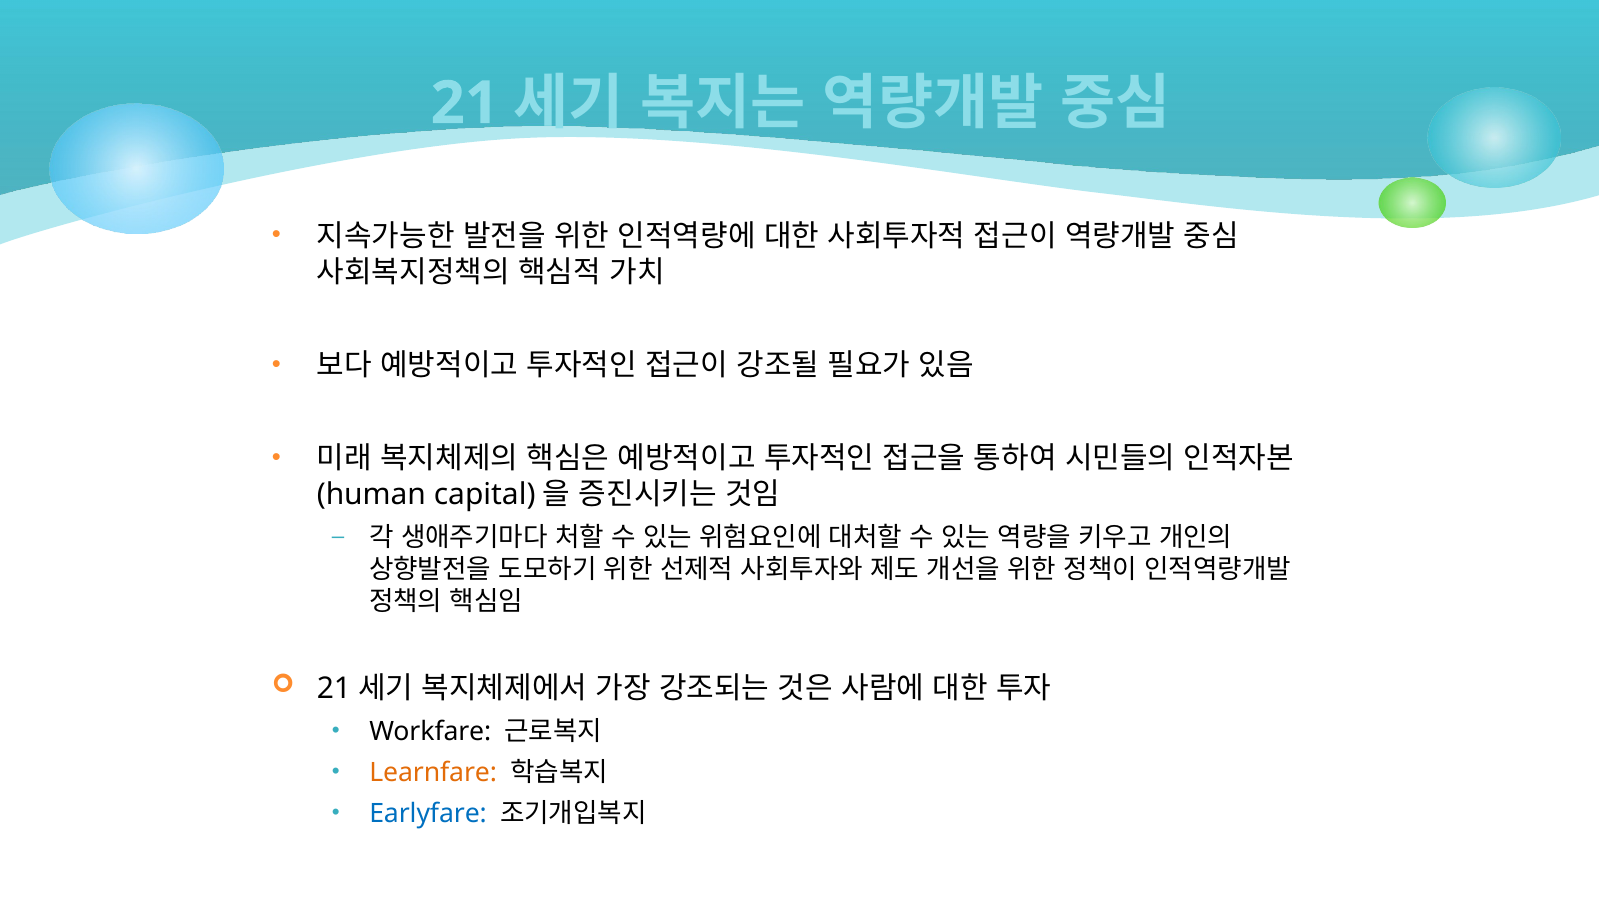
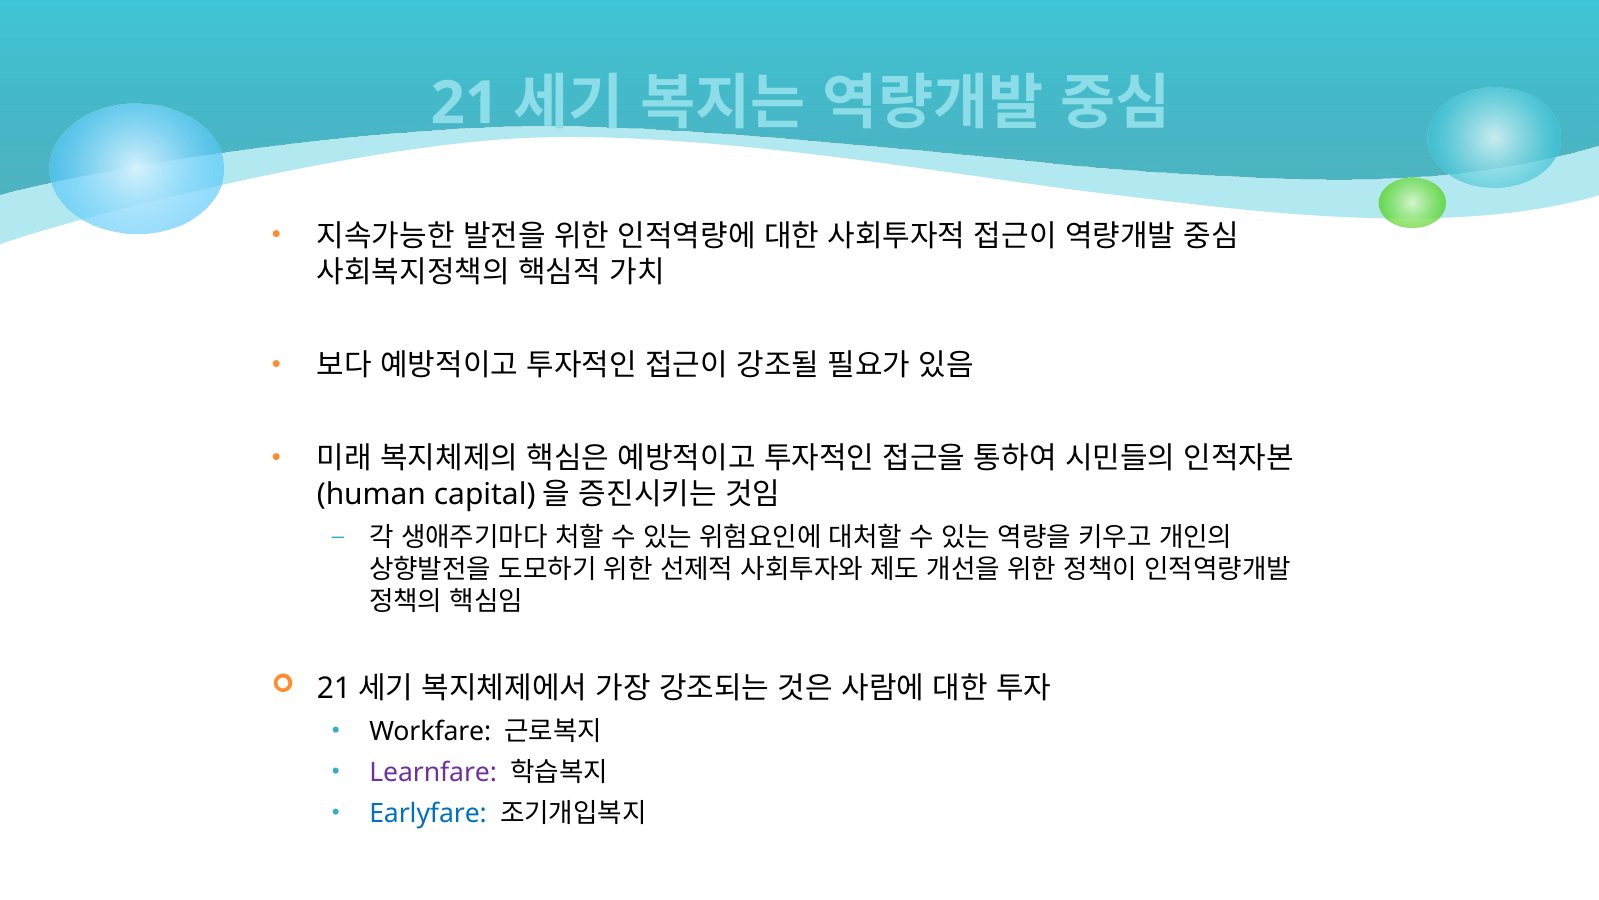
Learnfare colour: orange -> purple
